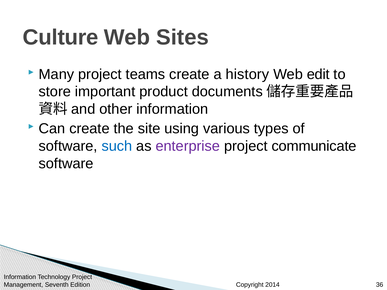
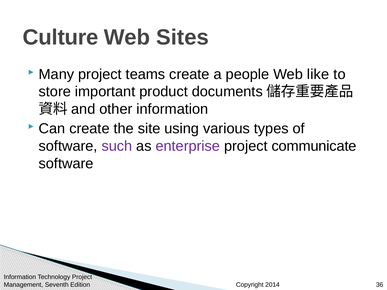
history: history -> people
edit: edit -> like
such colour: blue -> purple
